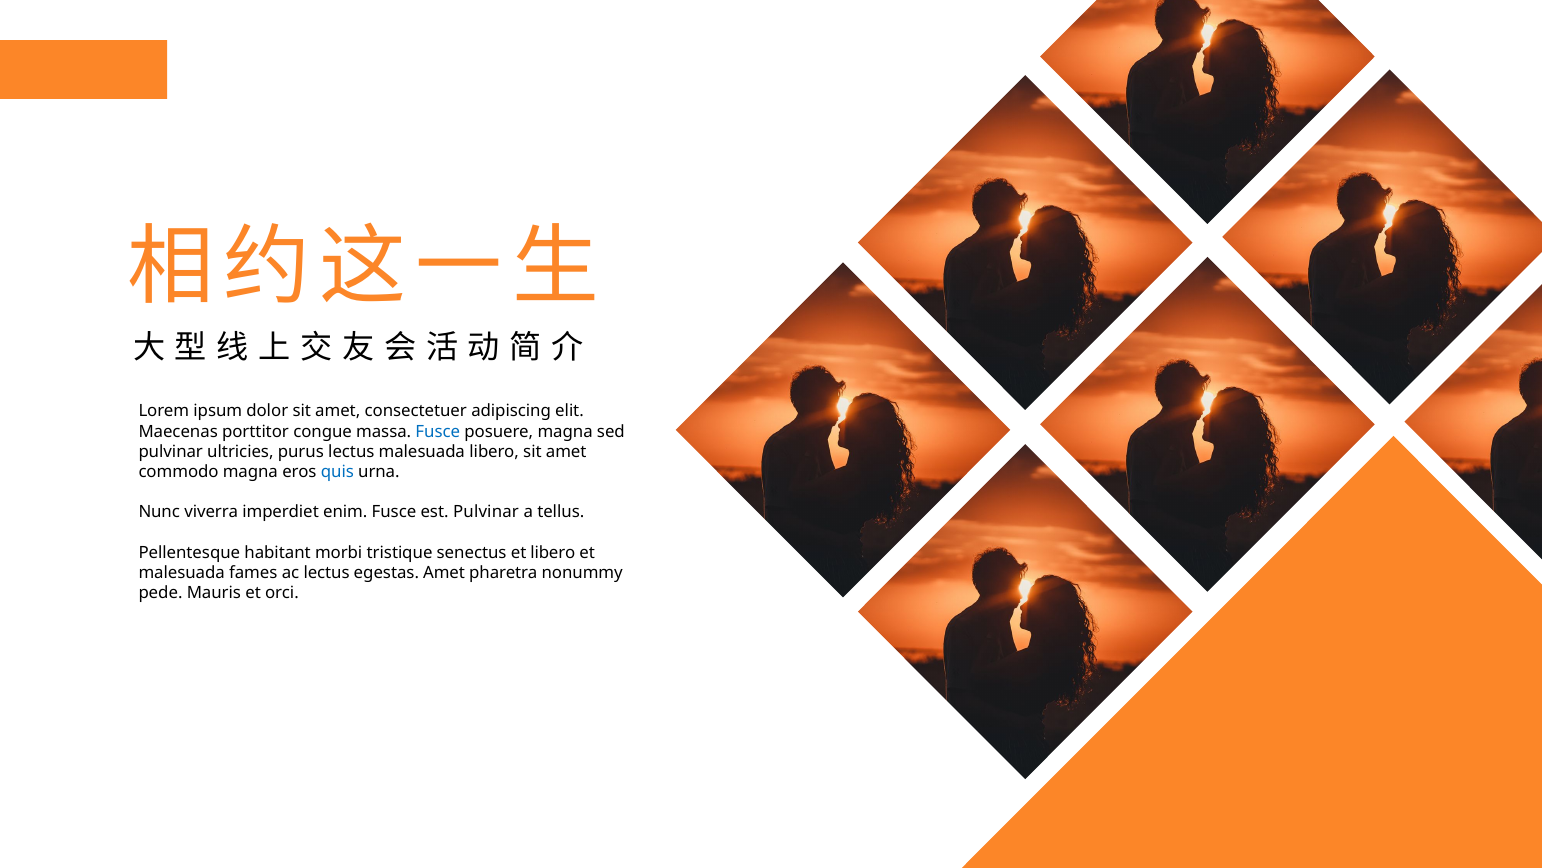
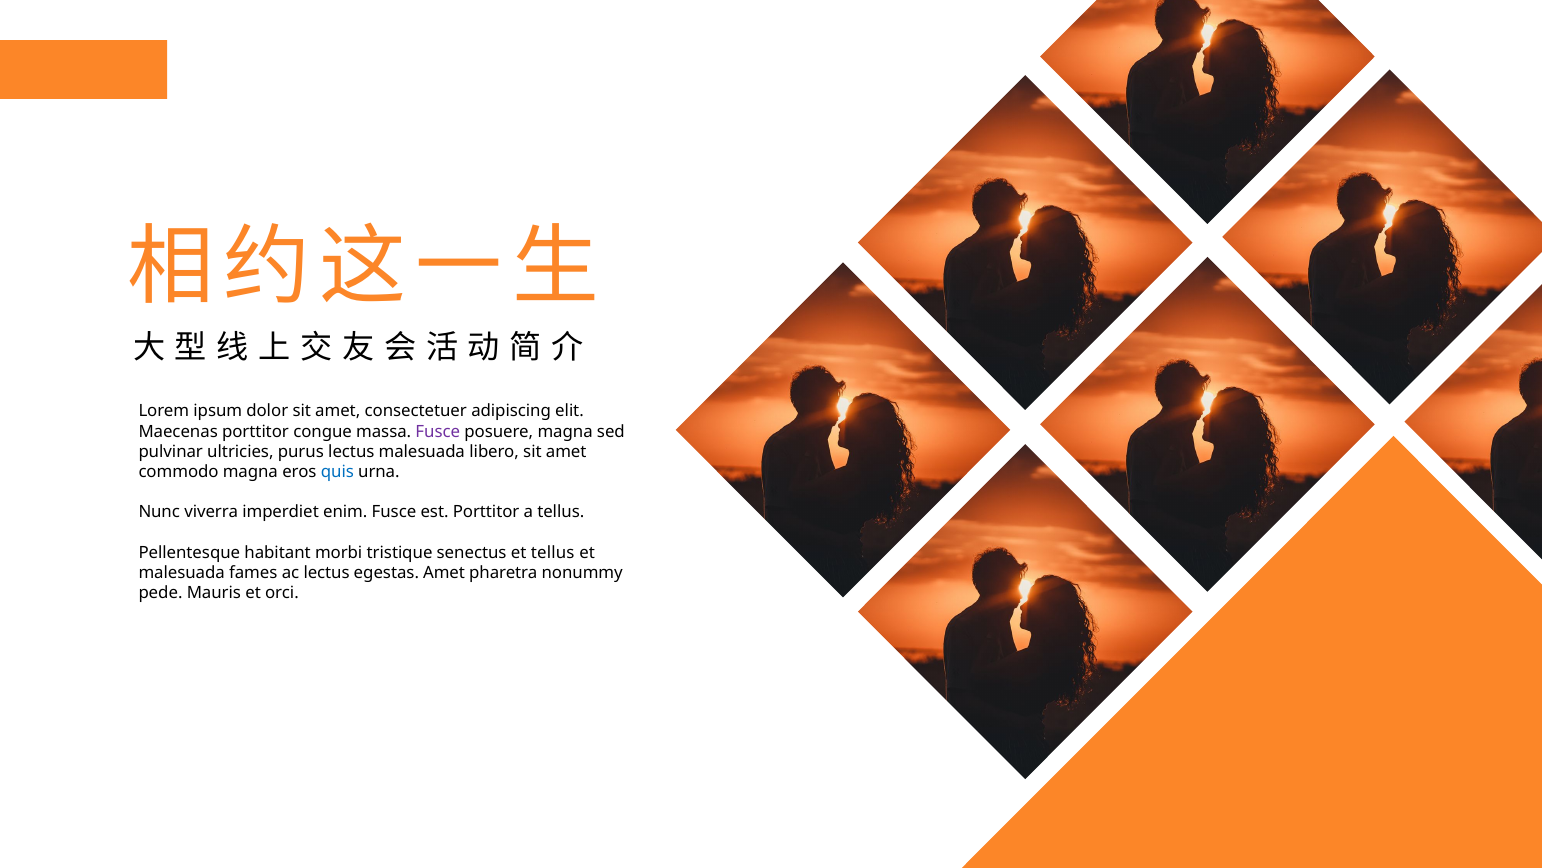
Fusce at (438, 431) colour: blue -> purple
est Pulvinar: Pulvinar -> Porttitor
et libero: libero -> tellus
